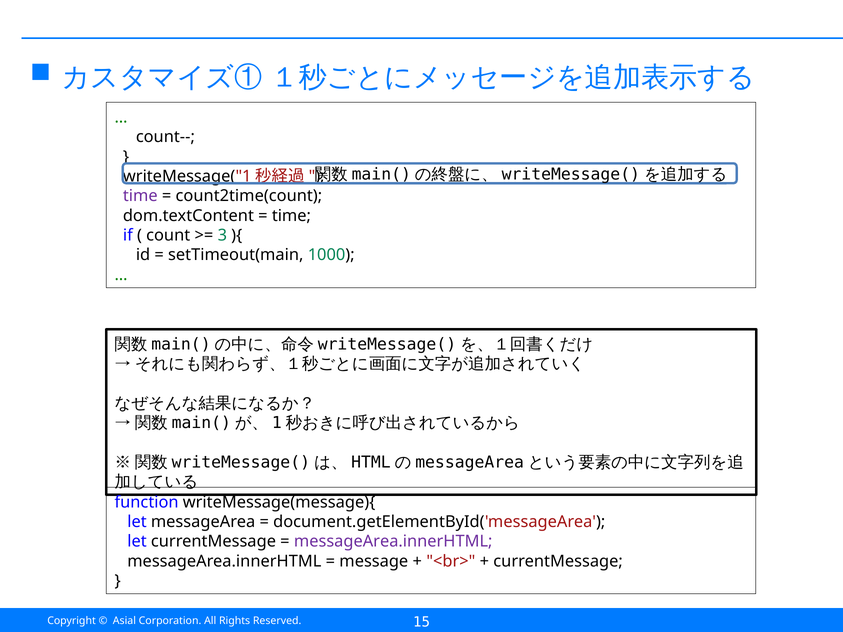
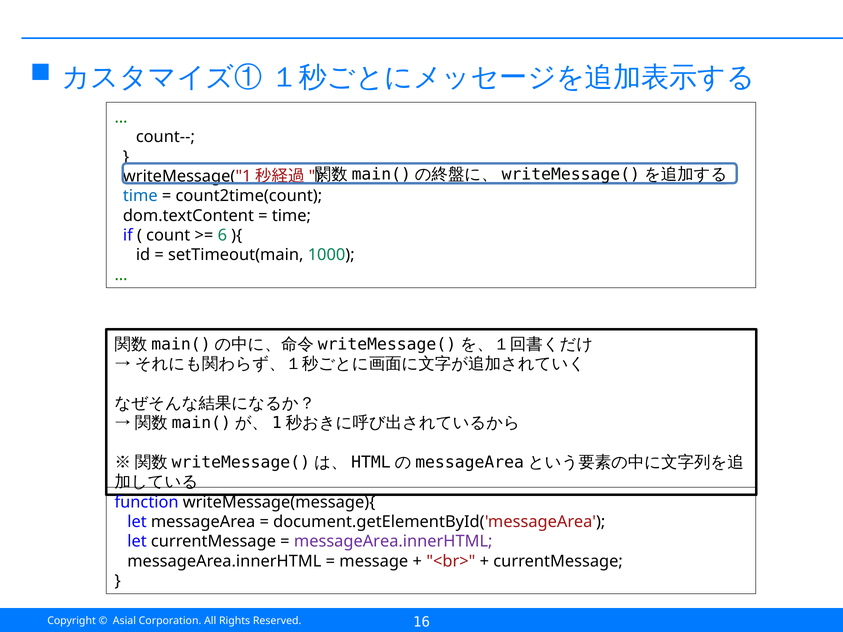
time at (140, 196) colour: purple -> blue
3: 3 -> 6
15: 15 -> 16
